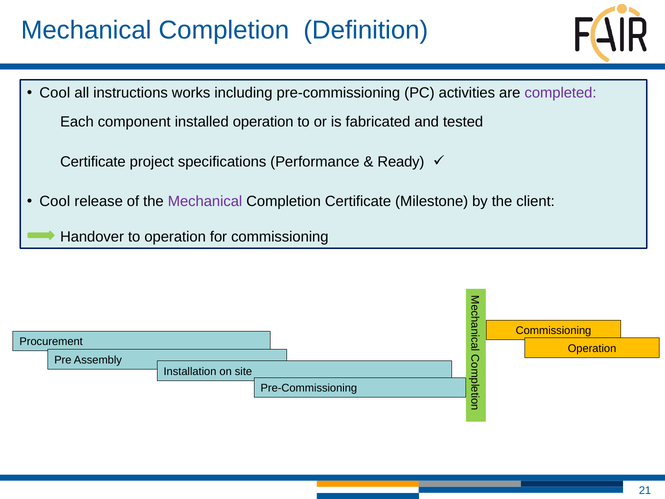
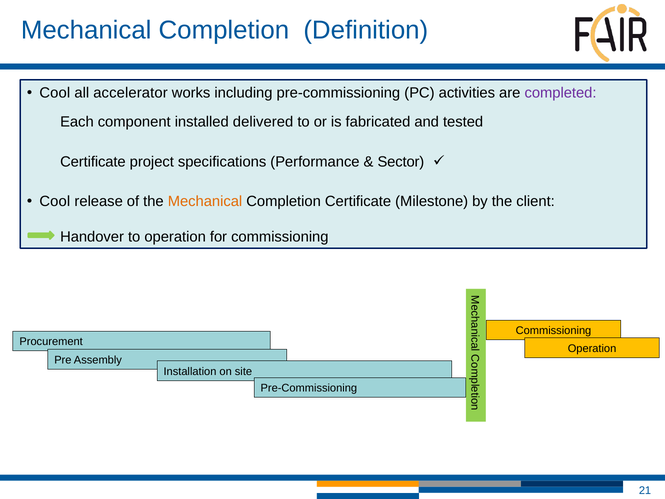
instructions: instructions -> accelerator
installed operation: operation -> delivered
Ready: Ready -> Sector
Mechanical at (205, 202) colour: purple -> orange
